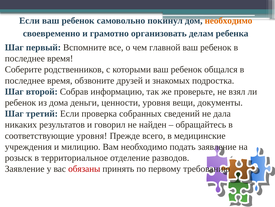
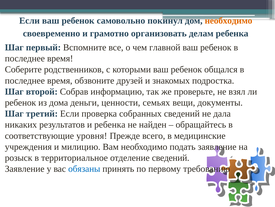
ценности уровня: уровня -> семьях
и говорил: говорил -> ребенка
отделение разводов: разводов -> сведений
обязаны colour: red -> blue
